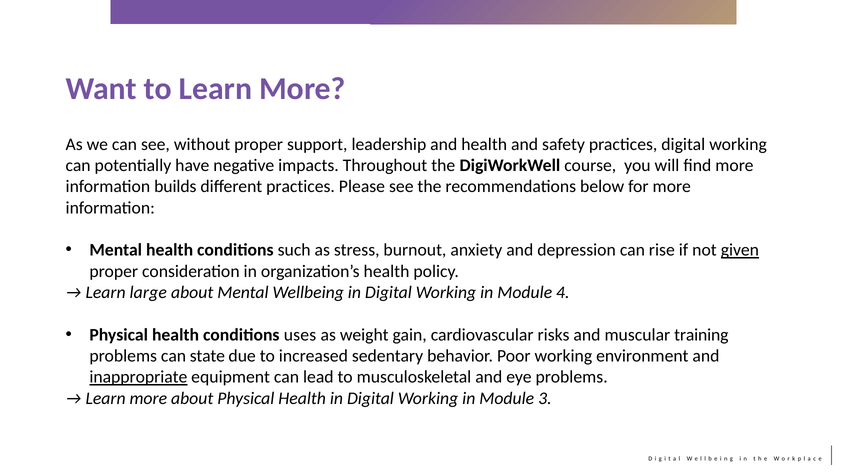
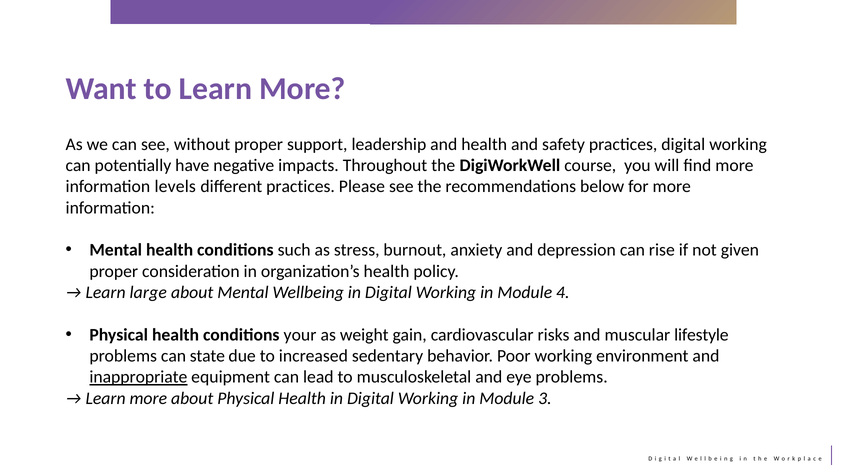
builds: builds -> levels
given underline: present -> none
uses: uses -> your
training: training -> lifestyle
